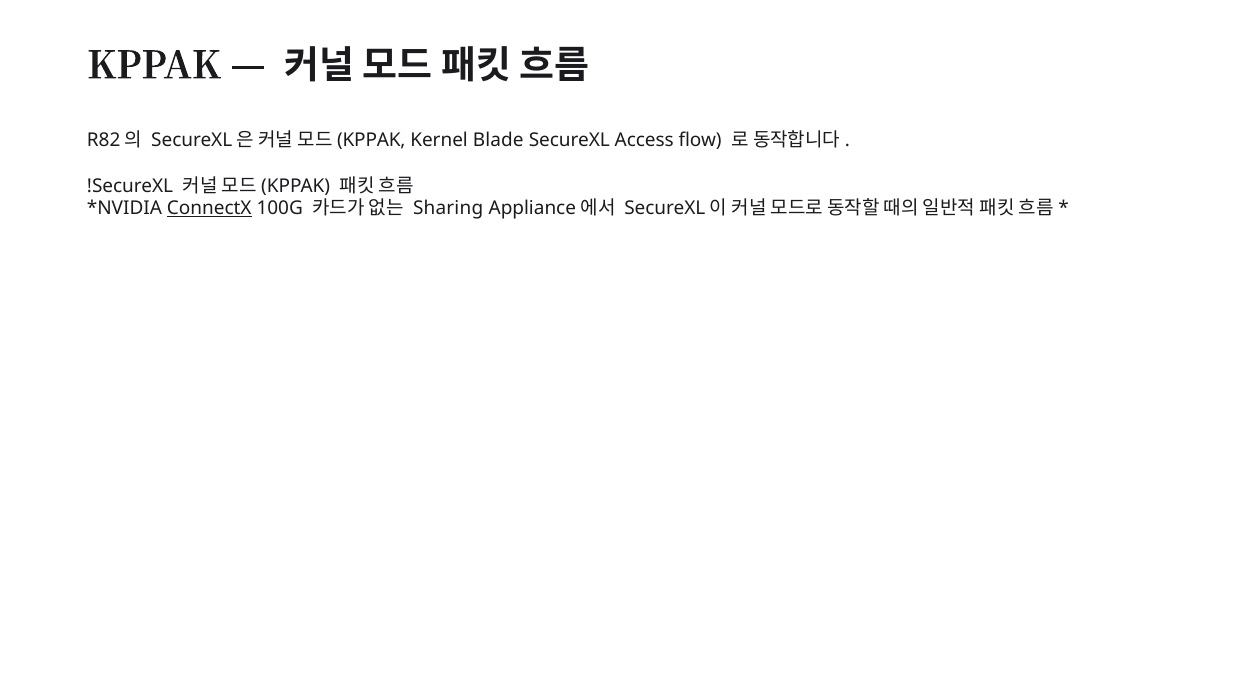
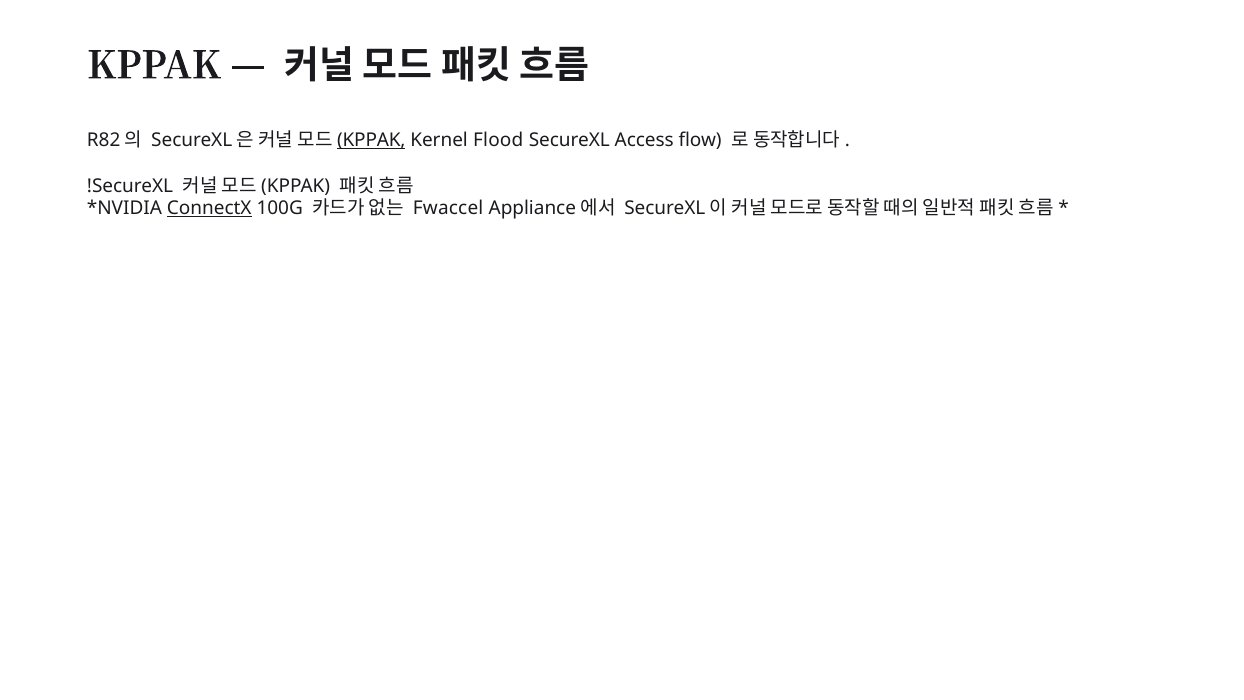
KPPAK at (371, 140) underline: none -> present
Blade: Blade -> Flood
Sharing: Sharing -> Fwaccel
